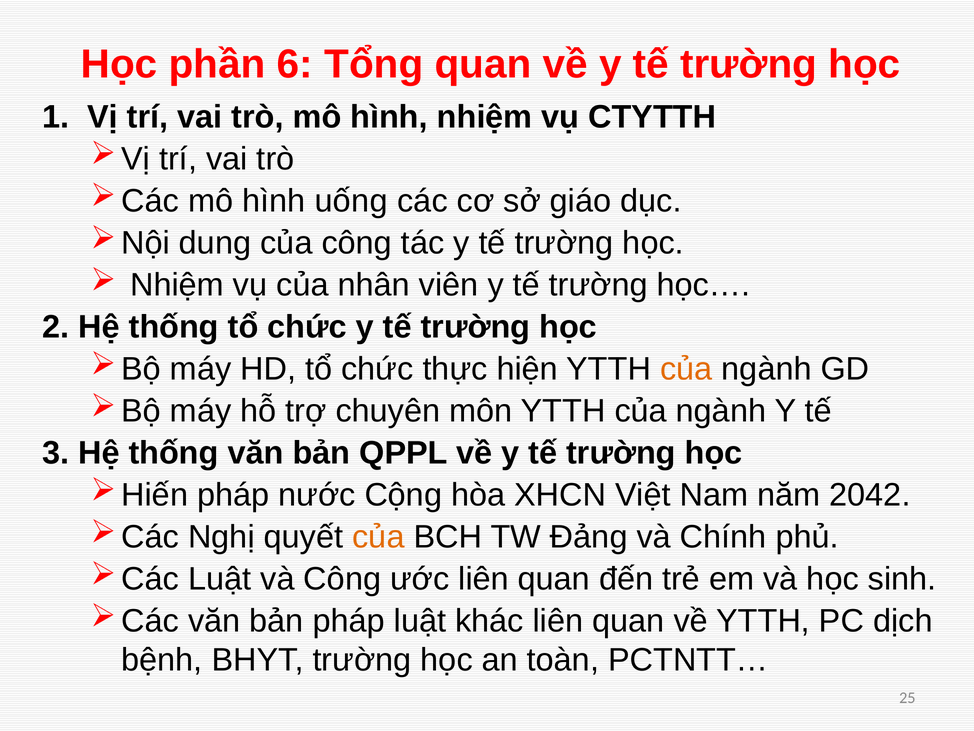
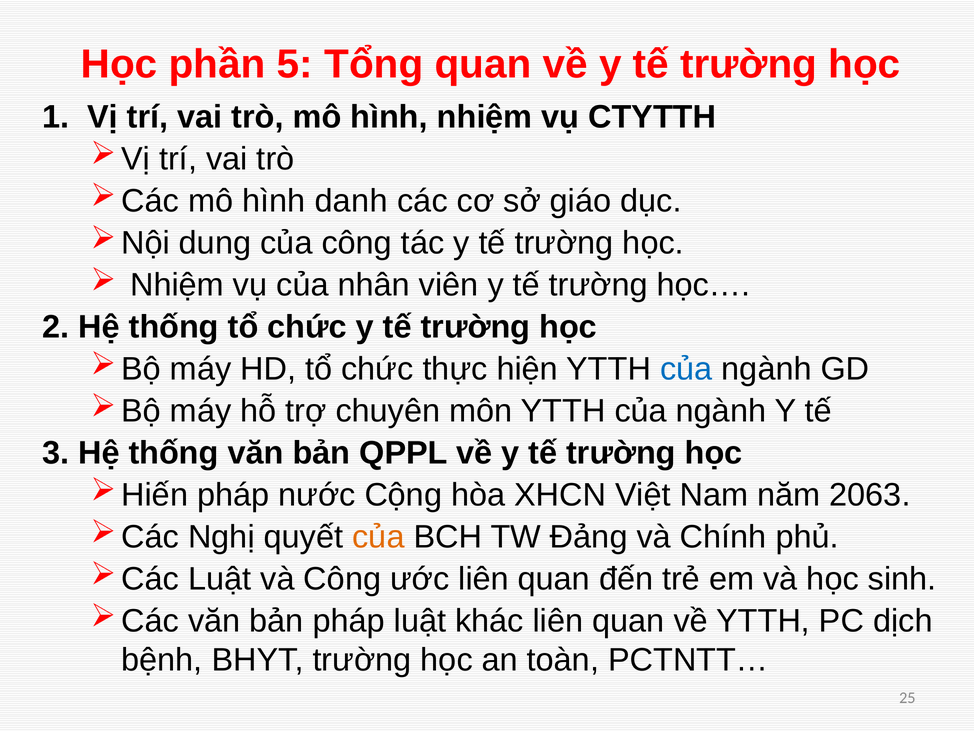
6: 6 -> 5
uống: uống -> danh
của at (686, 369) colour: orange -> blue
2042: 2042 -> 2063
